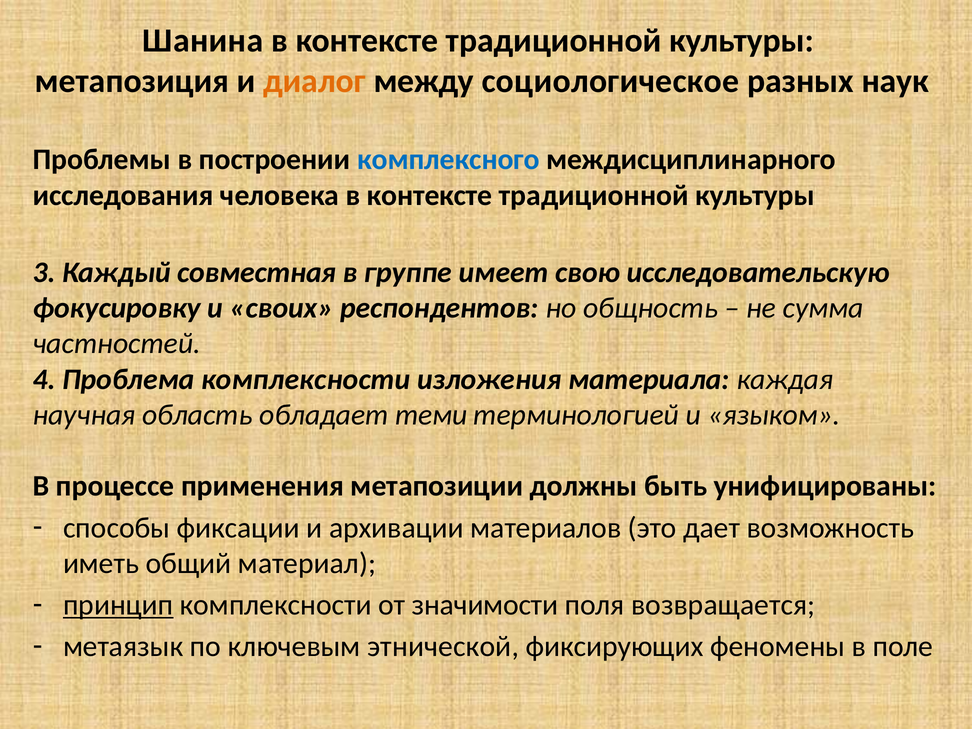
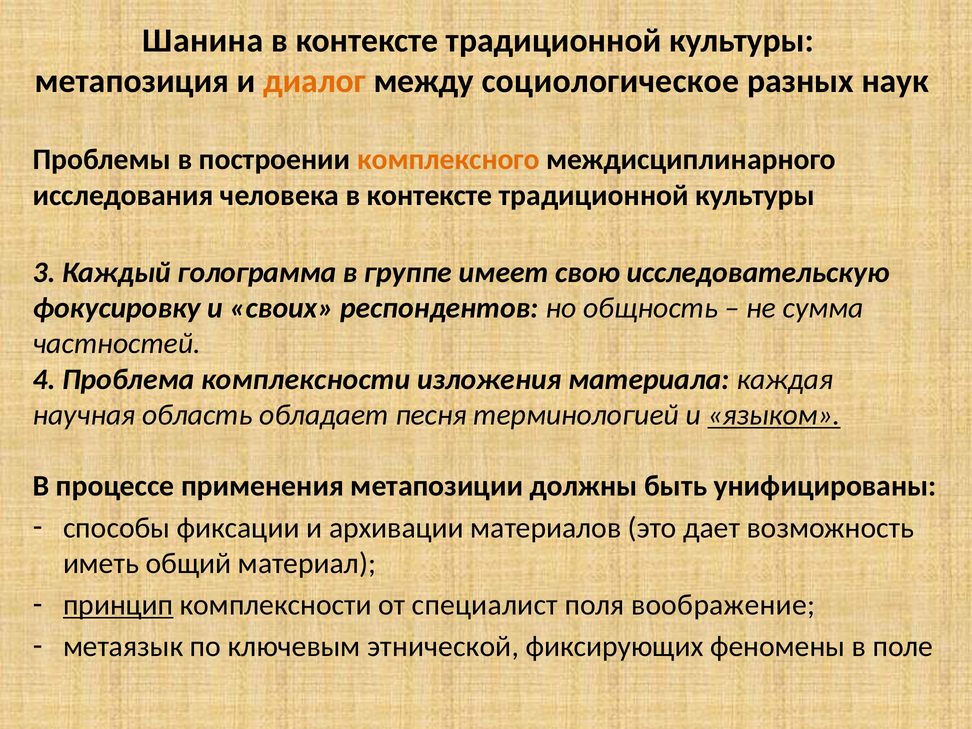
комплексного colour: blue -> orange
совместная: совместная -> голограмма
теми: теми -> песня
языком underline: none -> present
значимости: значимости -> специалист
возвращается: возвращается -> воображение
